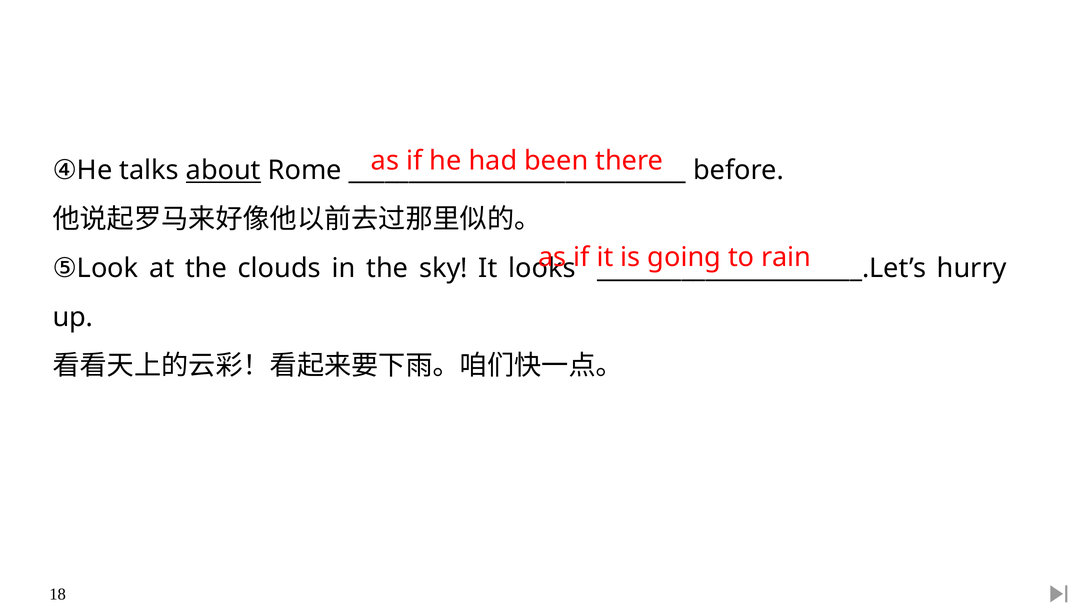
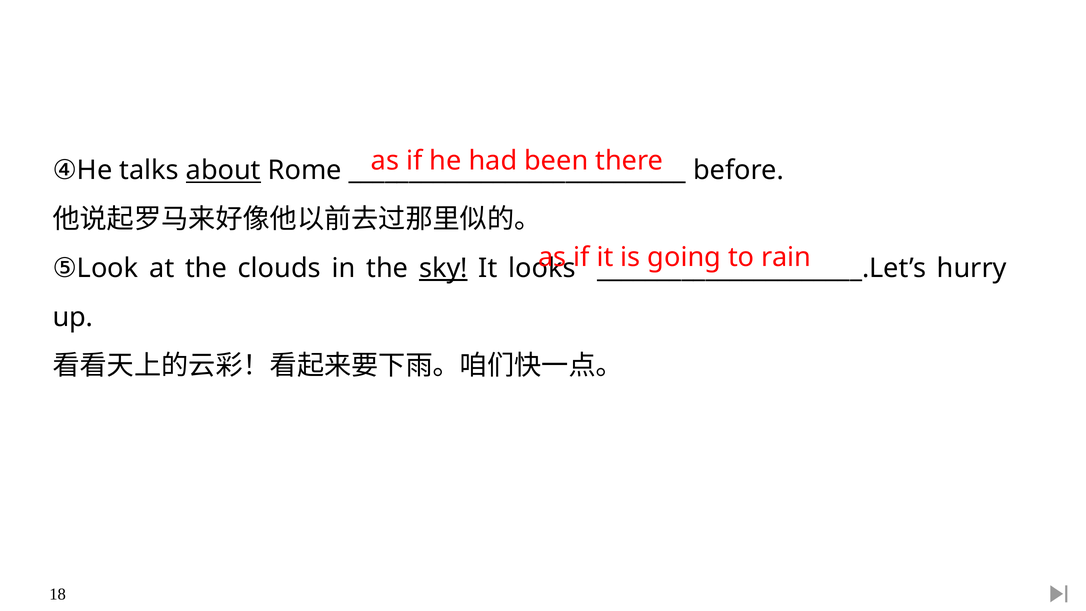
sky underline: none -> present
